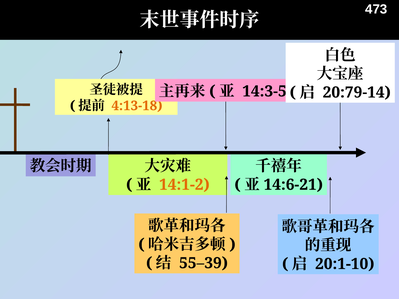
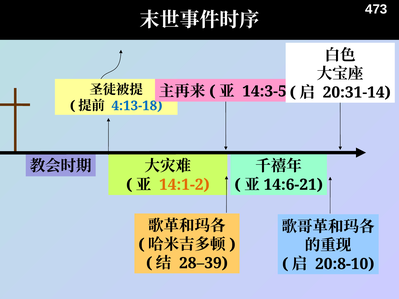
20:79-14: 20:79-14 -> 20:31-14
4:13-18 colour: orange -> blue
55–39: 55–39 -> 28–39
20:1-10: 20:1-10 -> 20:8-10
